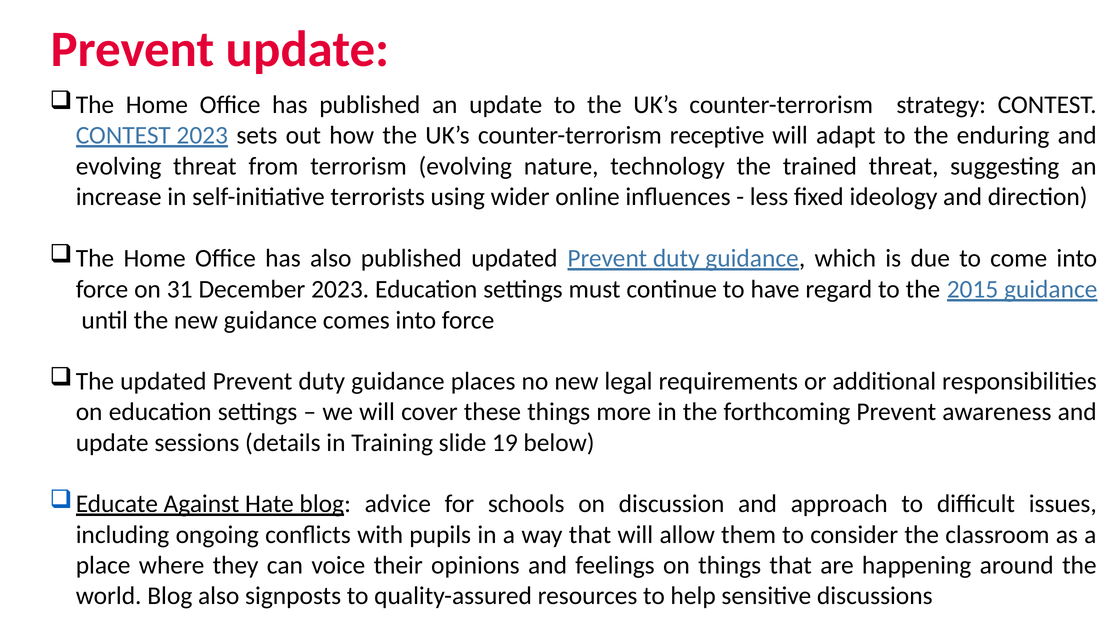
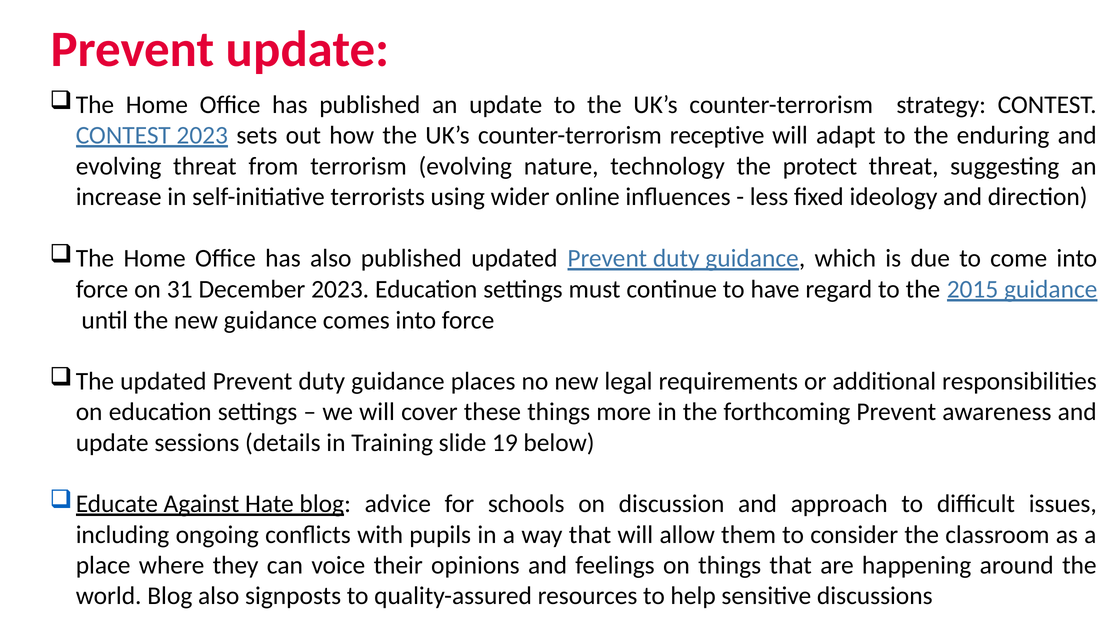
trained: trained -> protect
